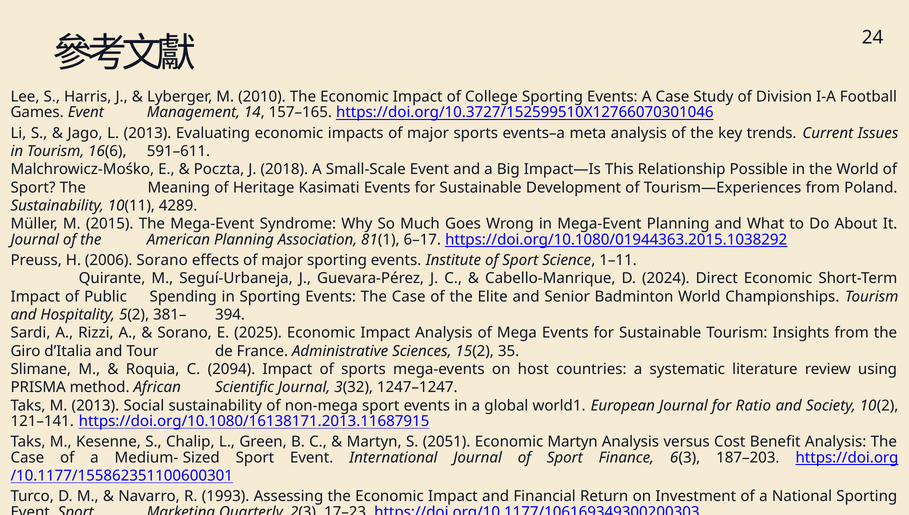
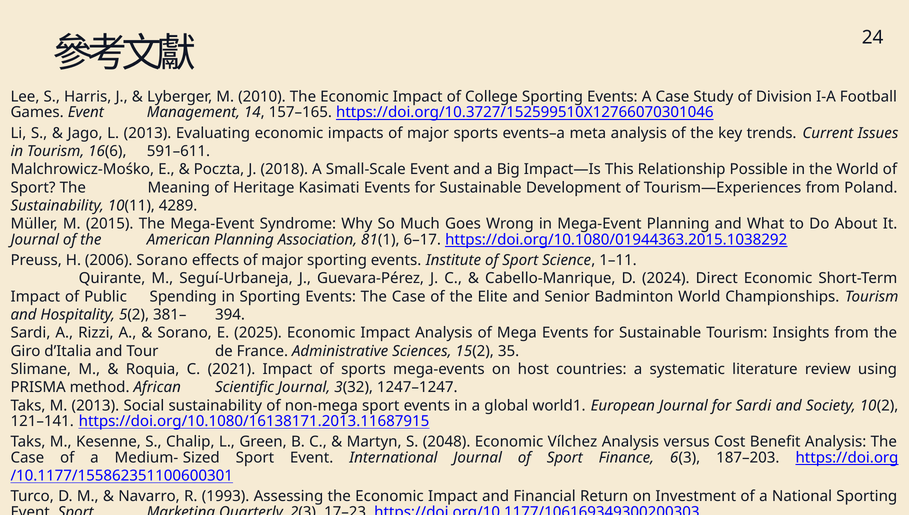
2094: 2094 -> 2021
for Ratio: Ratio -> Sardi
2051: 2051 -> 2048
Economic Martyn: Martyn -> Vílchez
